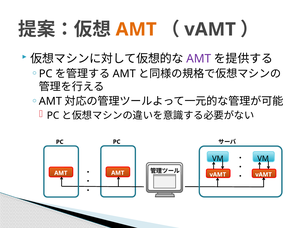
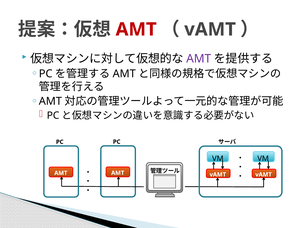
AMT at (136, 29) colour: orange -> red
